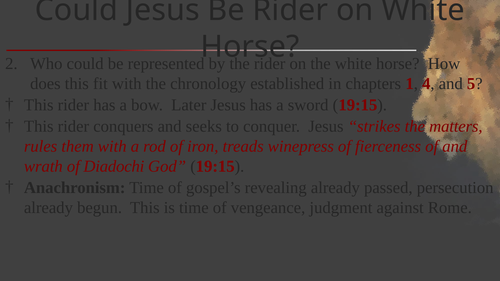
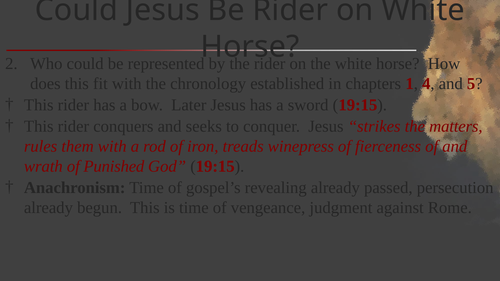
Diadochi: Diadochi -> Punished
